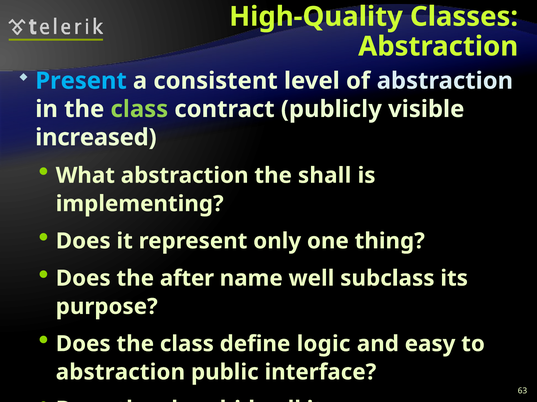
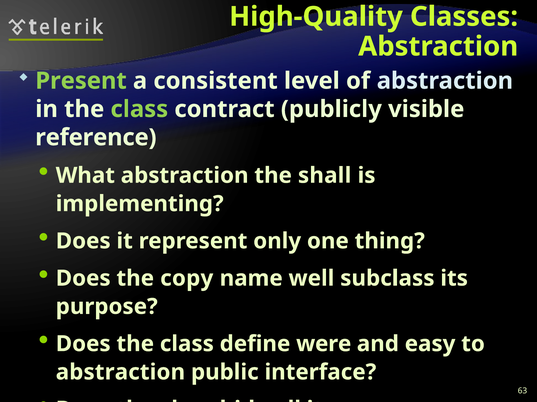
Present colour: light blue -> light green
increased: increased -> reference
after: after -> copy
logic: logic -> were
